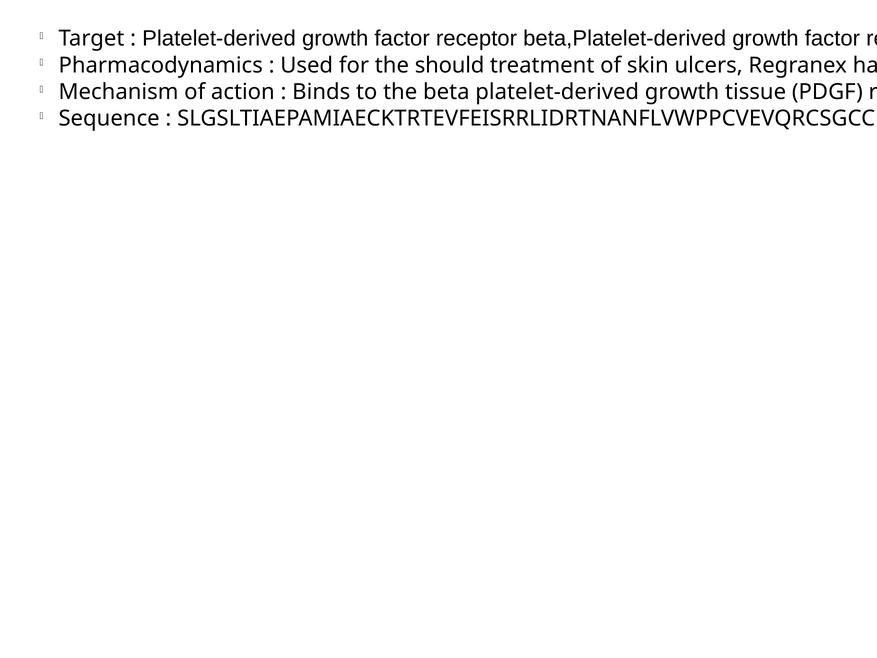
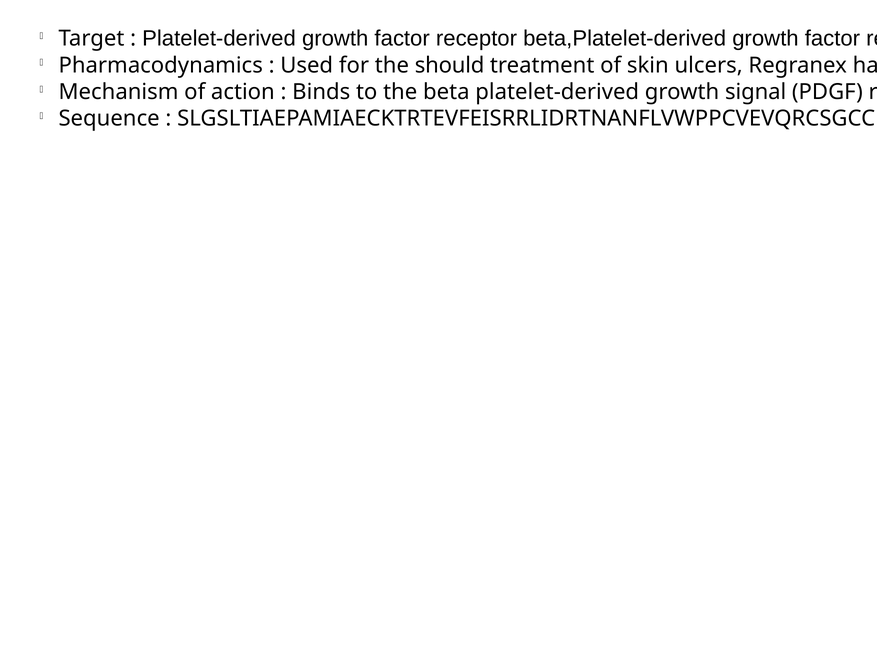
growth tissue: tissue -> signal
